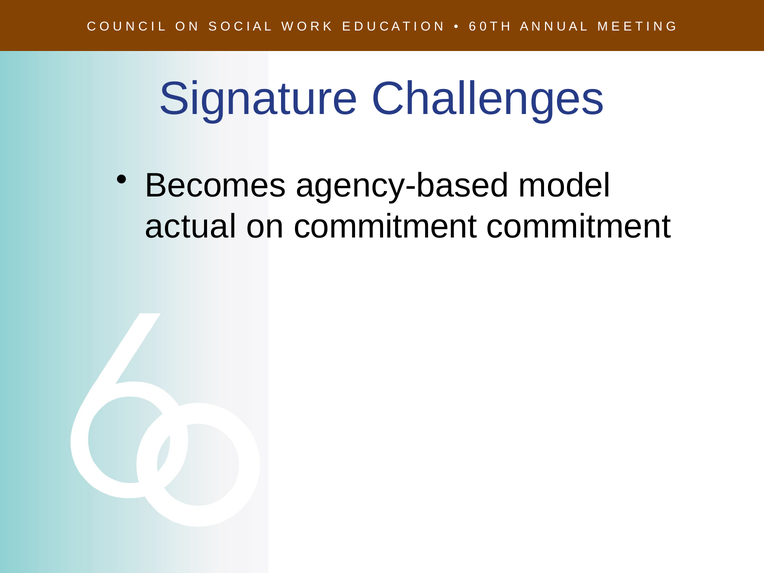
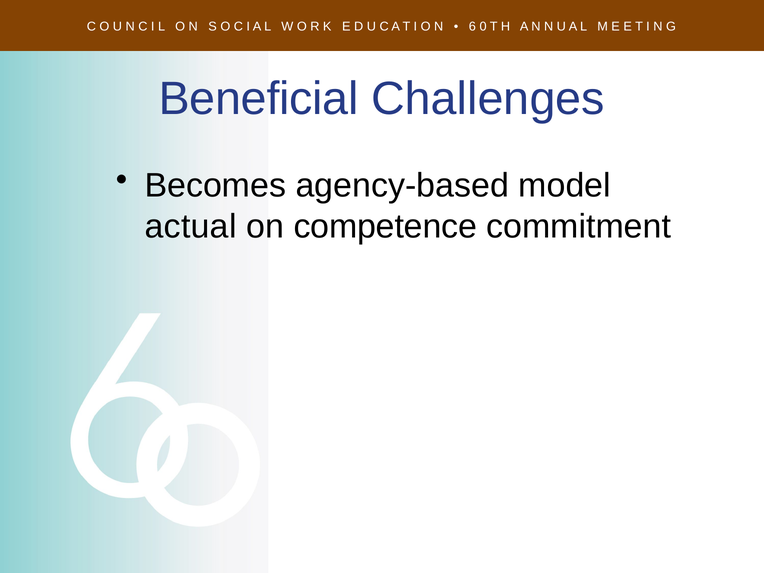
Signature: Signature -> Beneficial
on commitment: commitment -> competence
